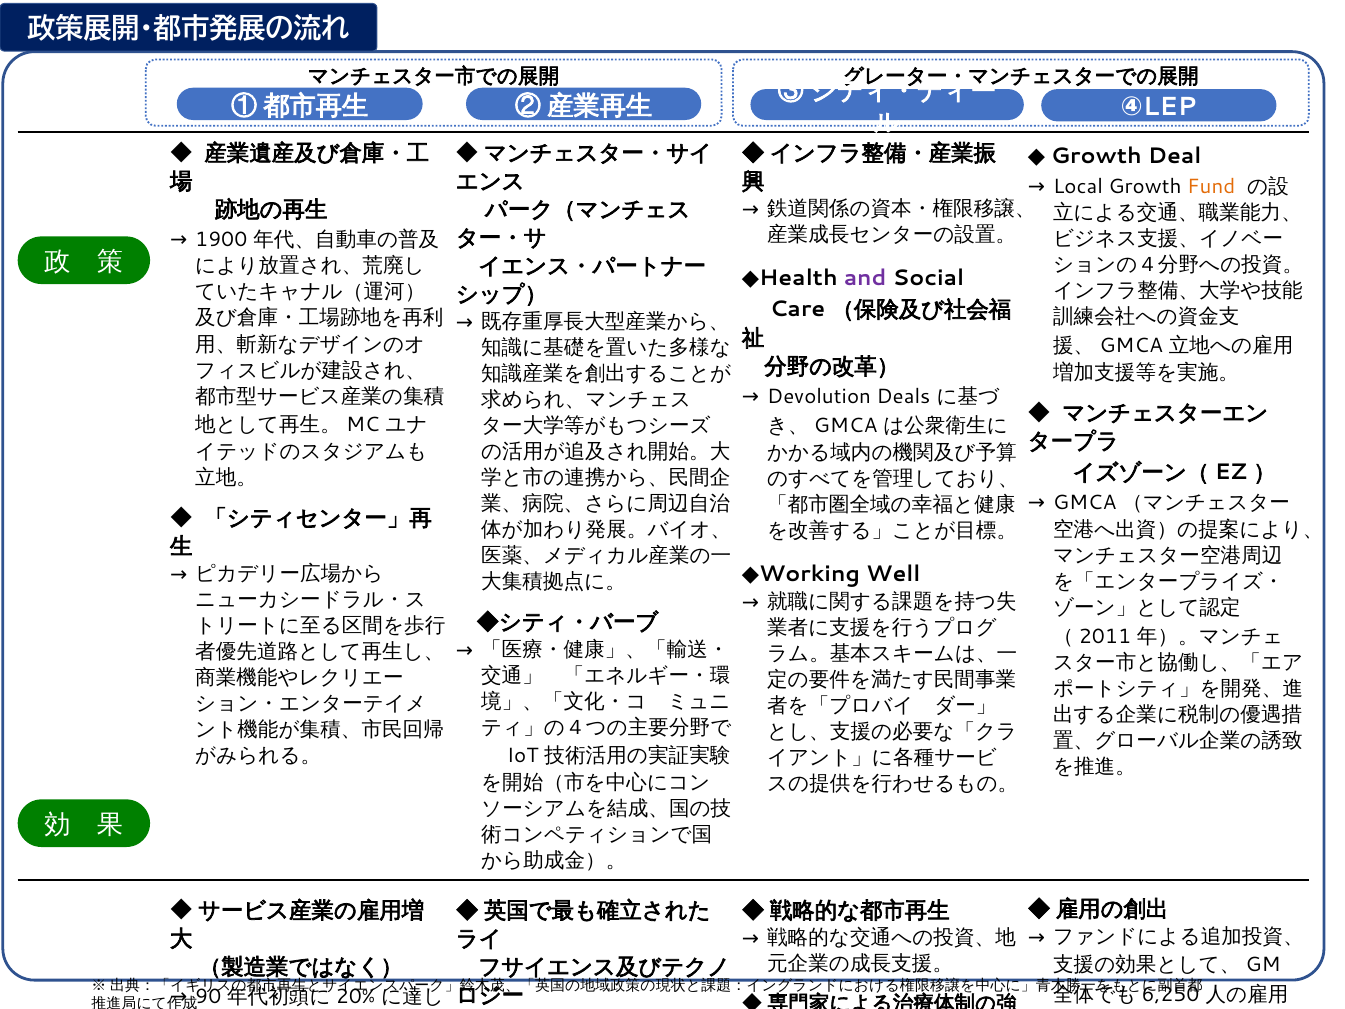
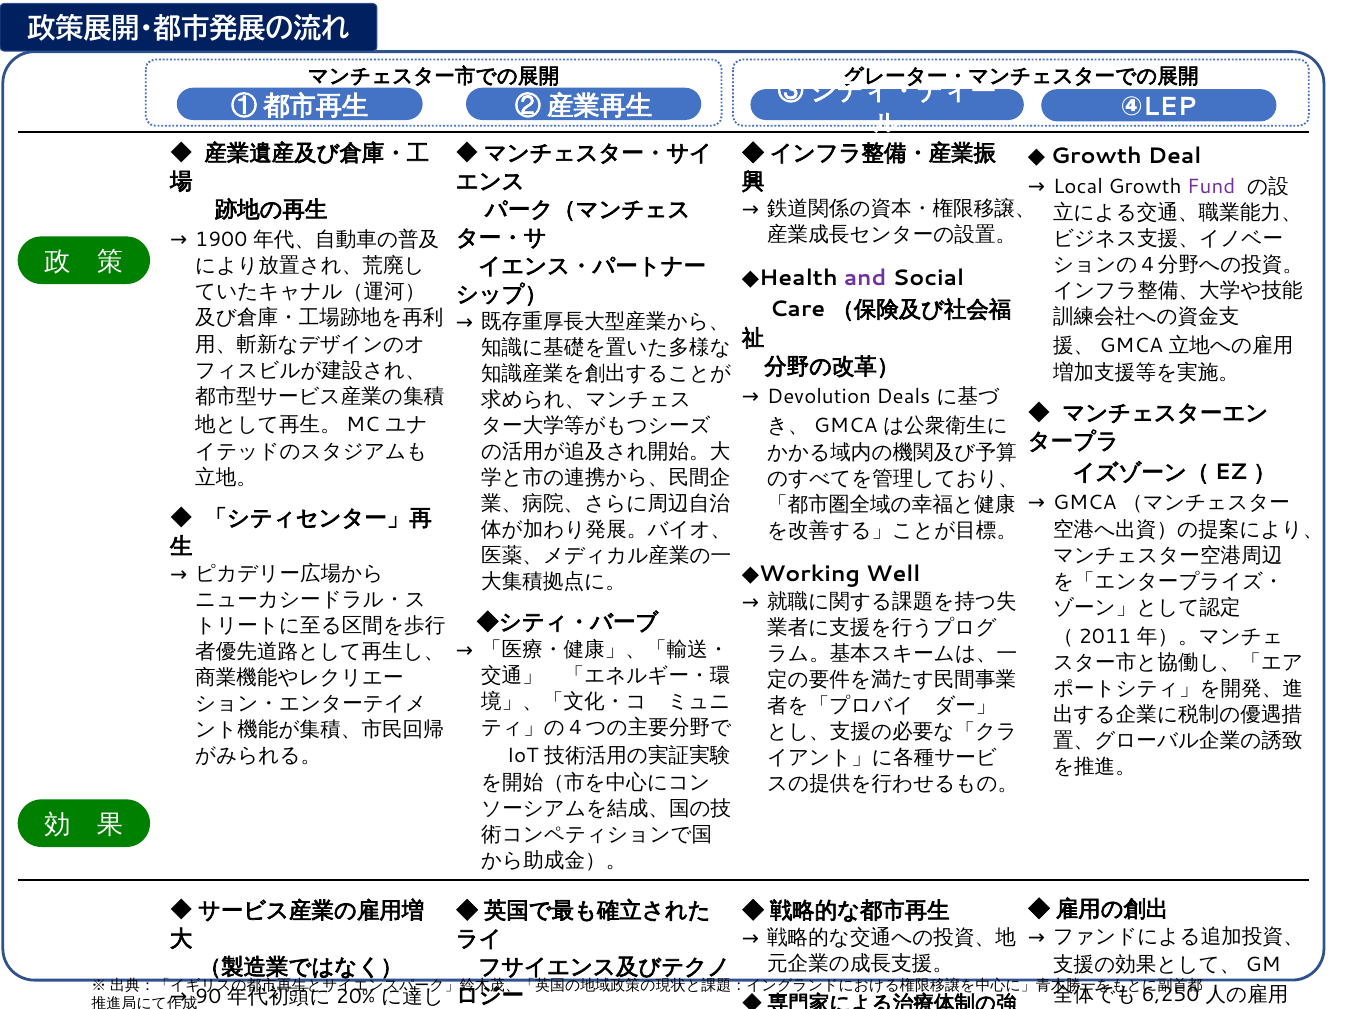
Fund colour: orange -> purple
